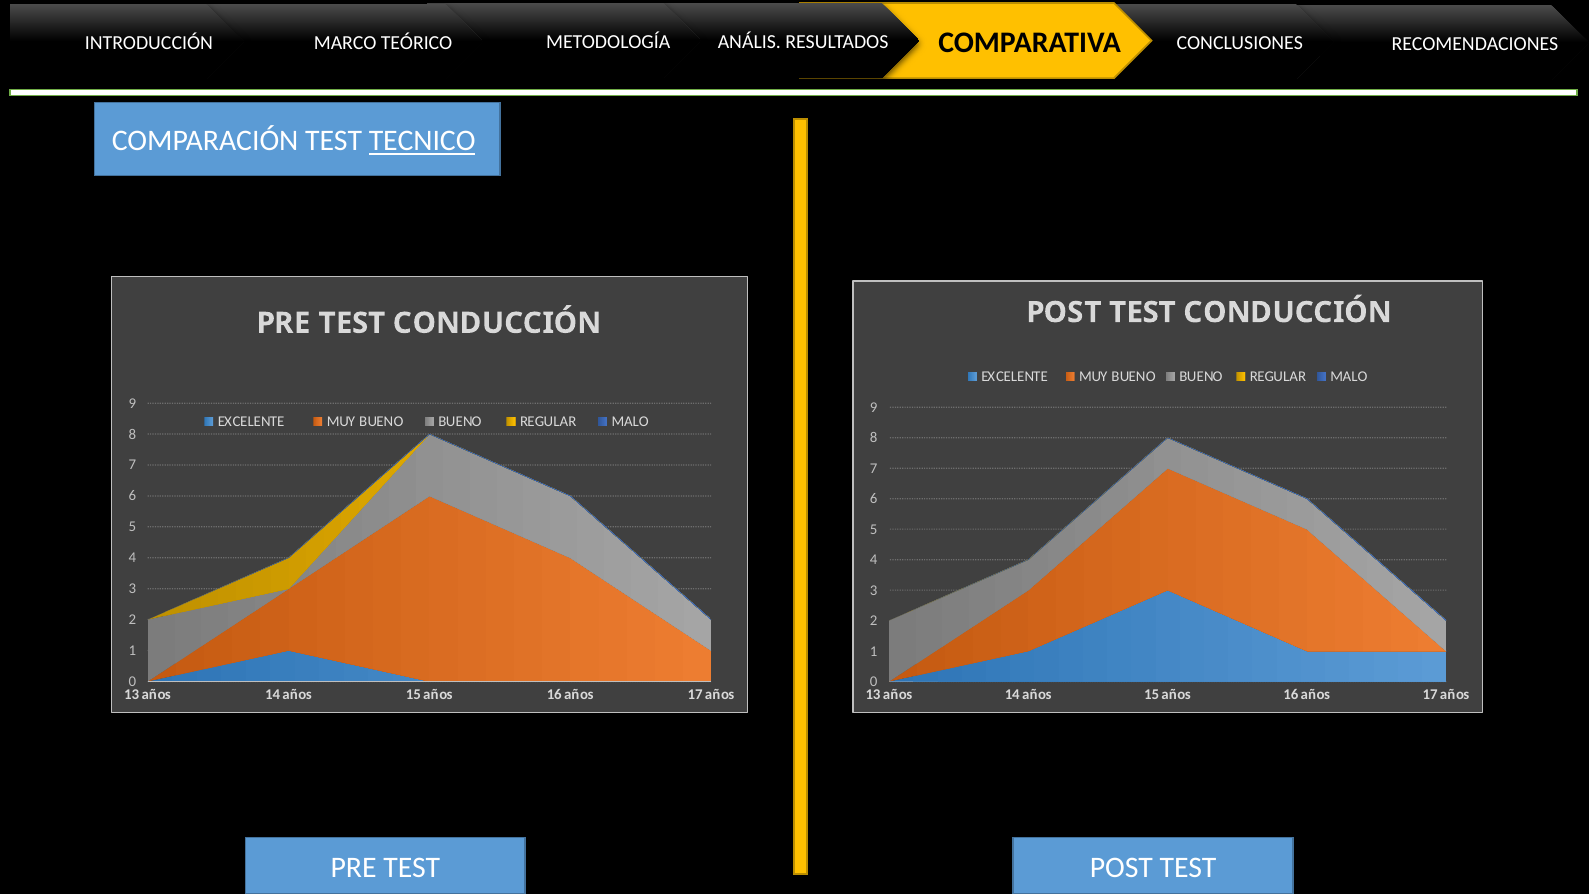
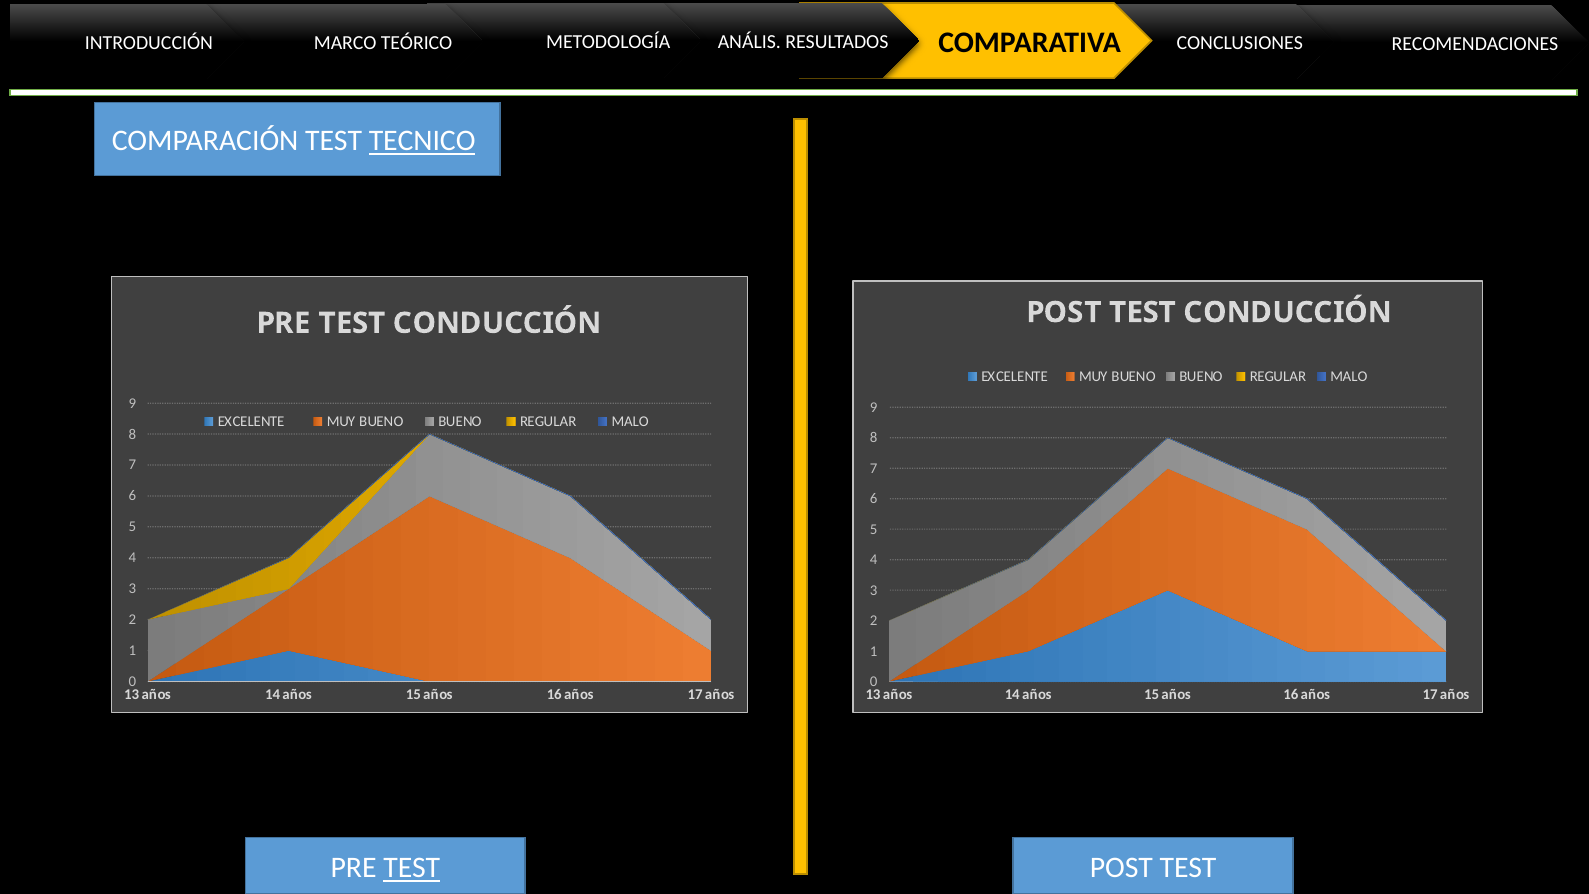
TEST at (412, 868) underline: none -> present
